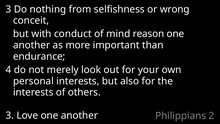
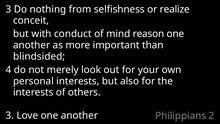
wrong: wrong -> realize
endurance: endurance -> blindsided
